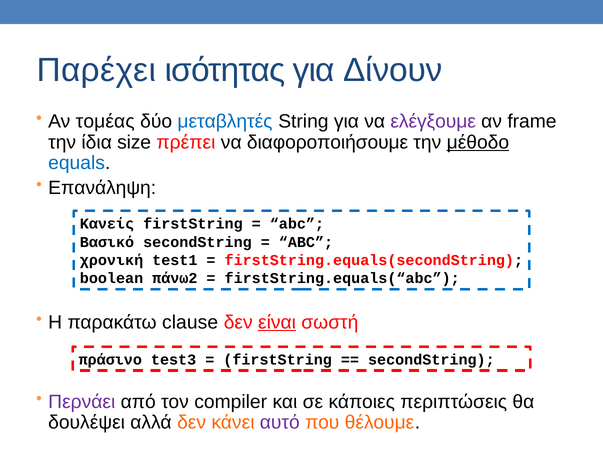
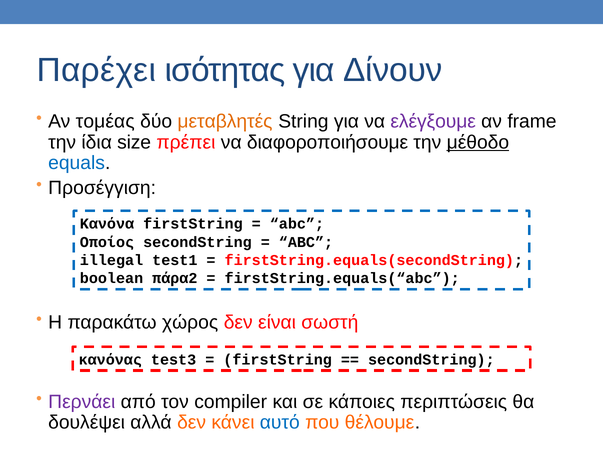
μεταβλητές colour: blue -> orange
Επανάληψη: Επανάληψη -> Προσέγγιση
Κανείς: Κανείς -> Κανόνα
Βασικό: Βασικό -> Οποίος
χρονική: χρονική -> illegal
πάνω2: πάνω2 -> πάρα2
clause: clause -> χώρος
είναι underline: present -> none
πράσινο: πράσινο -> κανόνας
αυτό colour: purple -> blue
